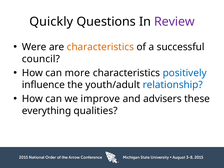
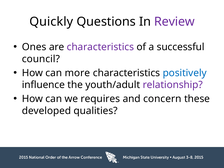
Were: Were -> Ones
characteristics at (100, 47) colour: orange -> purple
relationship colour: blue -> purple
improve: improve -> requires
advisers: advisers -> concern
everything: everything -> developed
